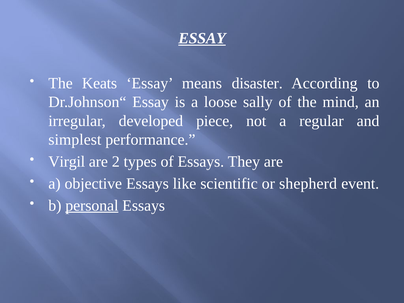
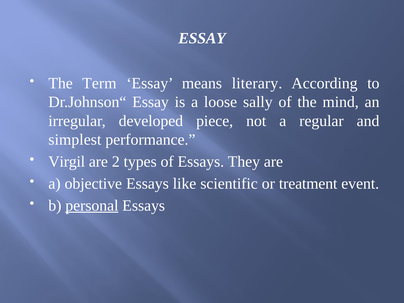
ESSAY at (202, 38) underline: present -> none
Keats: Keats -> Term
disaster: disaster -> literary
shepherd: shepherd -> treatment
